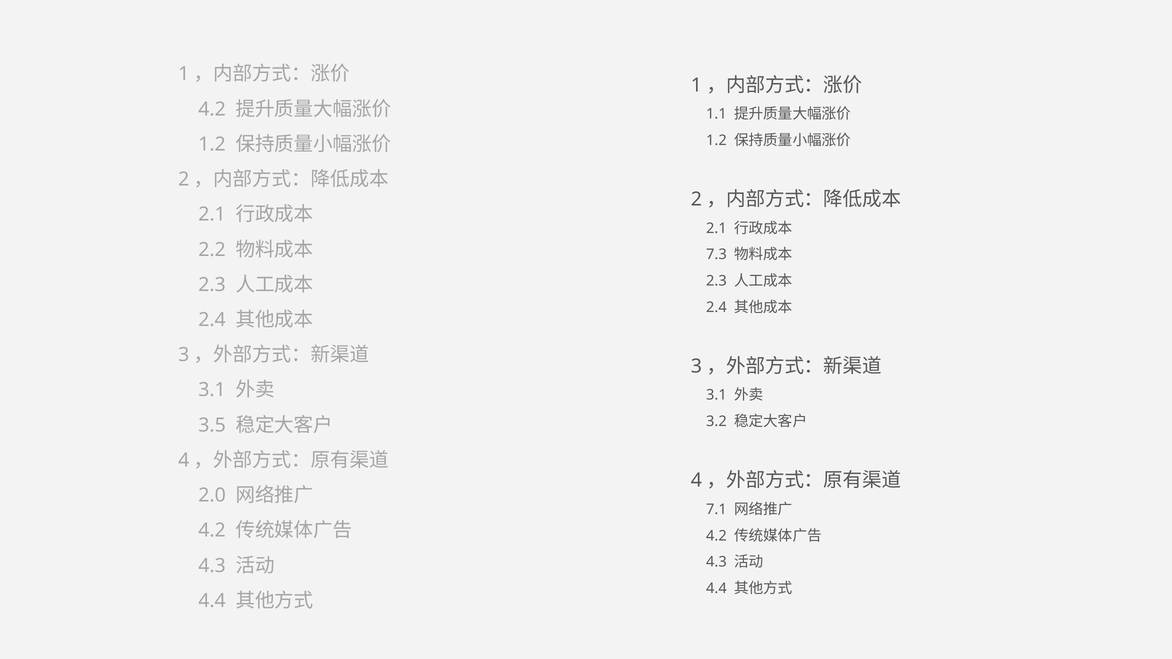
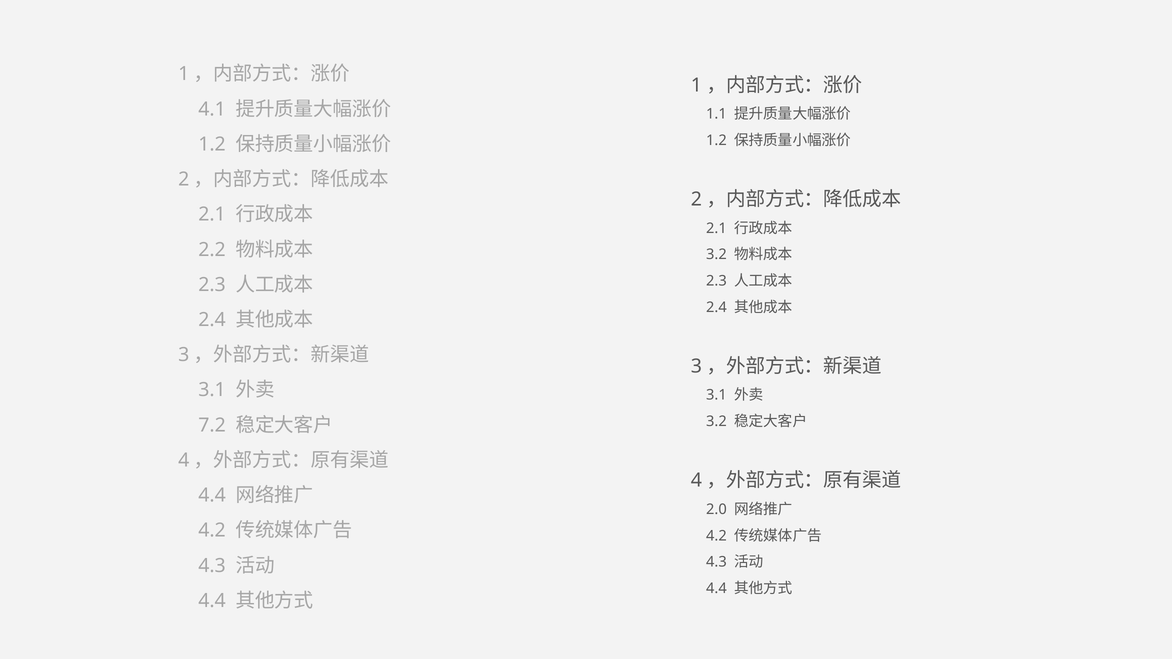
4.2 at (212, 109): 4.2 -> 4.1
7.3 at (716, 255): 7.3 -> 3.2
3.5: 3.5 -> 7.2
2.0 at (212, 496): 2.0 -> 4.4
7.1: 7.1 -> 2.0
